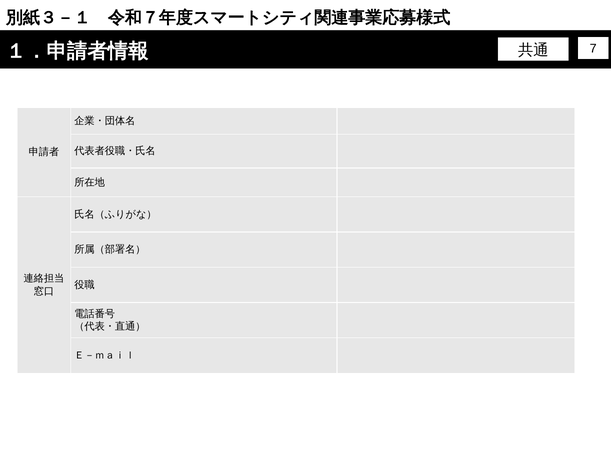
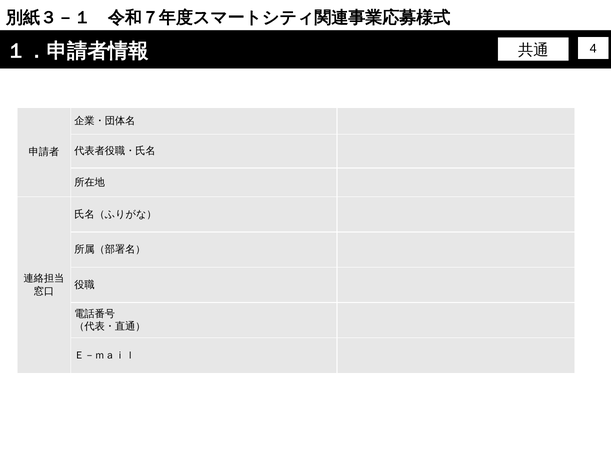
7: 7 -> 4
